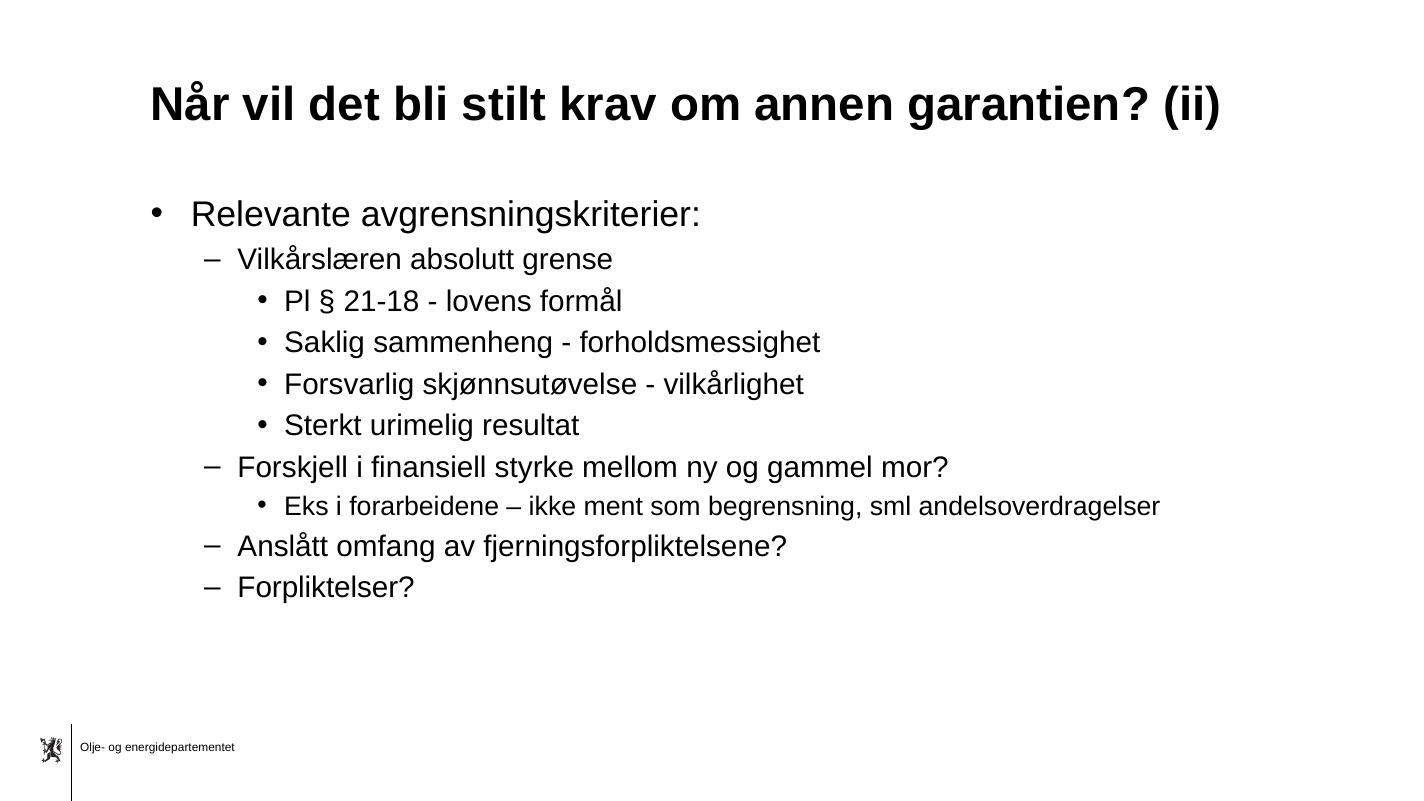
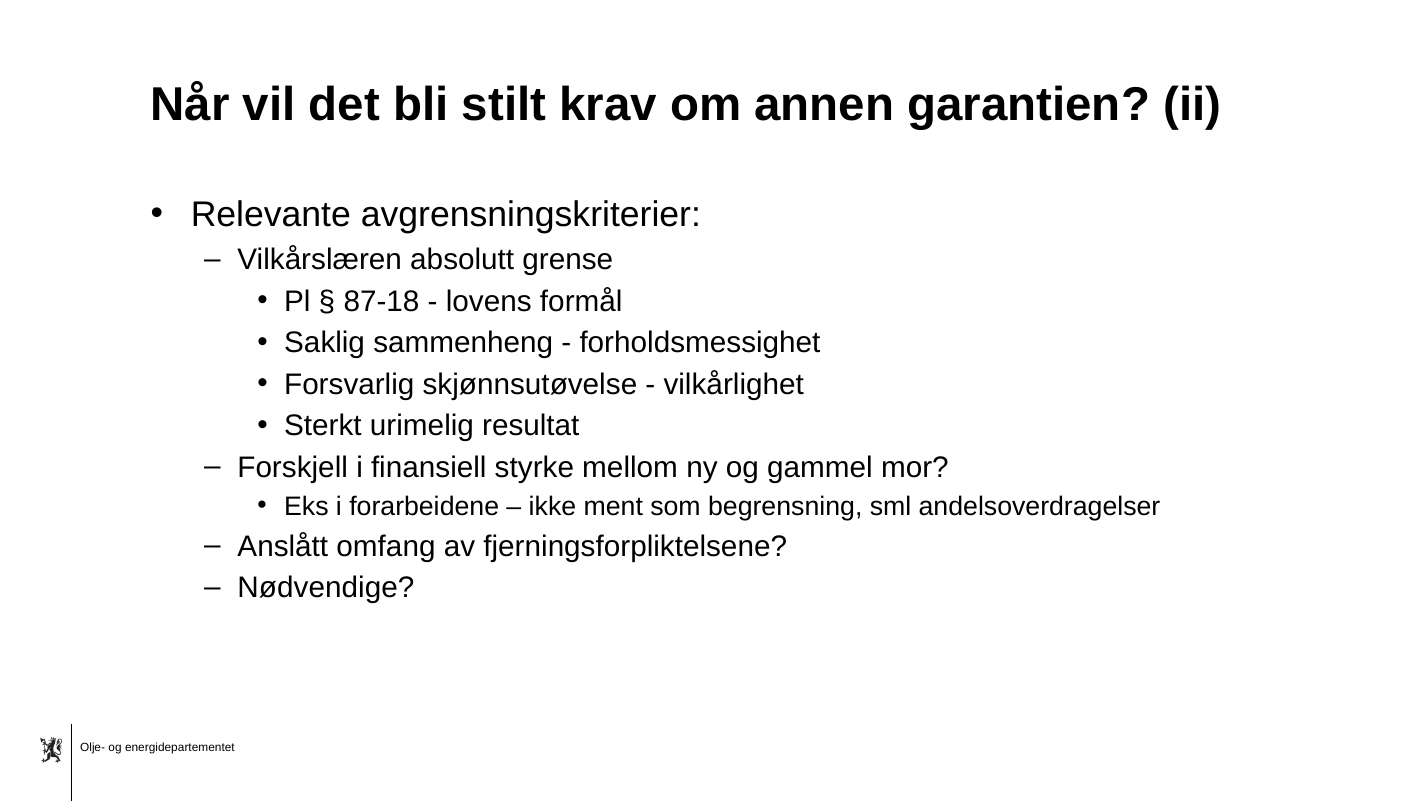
21-18: 21-18 -> 87-18
Forpliktelser: Forpliktelser -> Nødvendige
